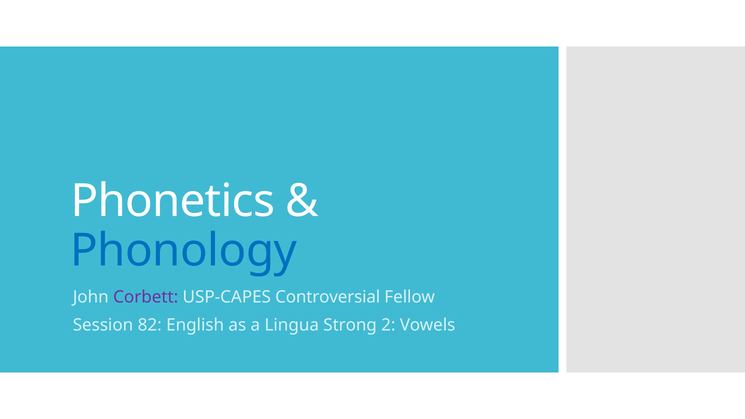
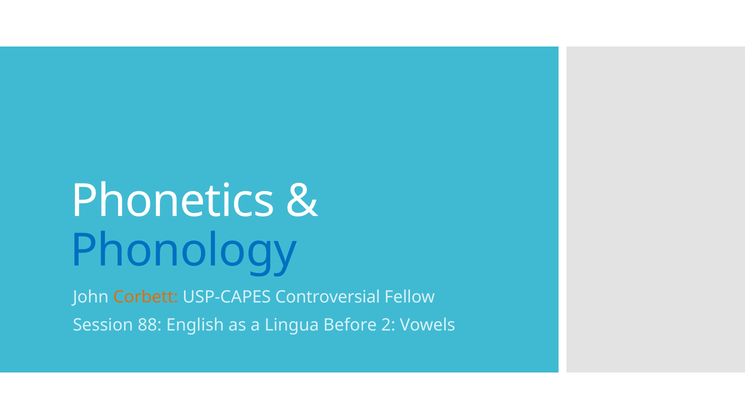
Corbett colour: purple -> orange
82: 82 -> 88
Strong: Strong -> Before
